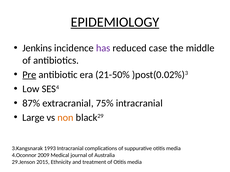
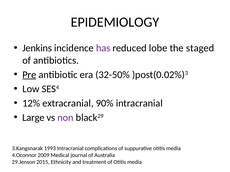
EPIDEMIOLOGY underline: present -> none
case: case -> lobe
middle: middle -> staged
21-50%: 21-50% -> 32-50%
87%: 87% -> 12%
75%: 75% -> 90%
non colour: orange -> purple
